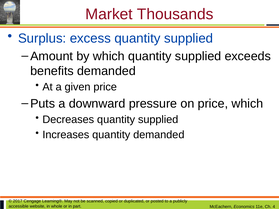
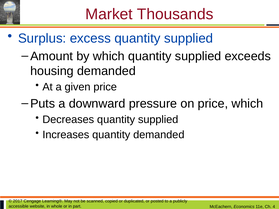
benefits: benefits -> housing
